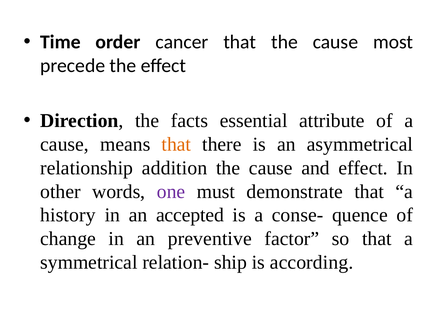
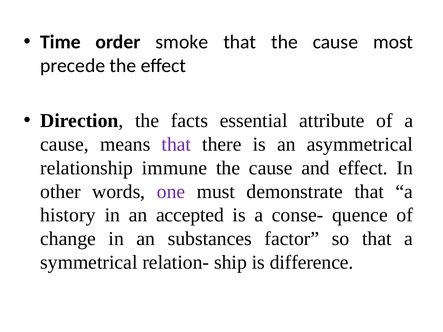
cancer: cancer -> smoke
that at (176, 144) colour: orange -> purple
addition: addition -> immune
preventive: preventive -> substances
according: according -> difference
